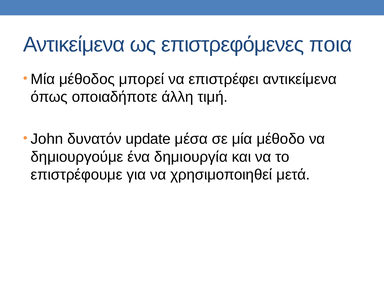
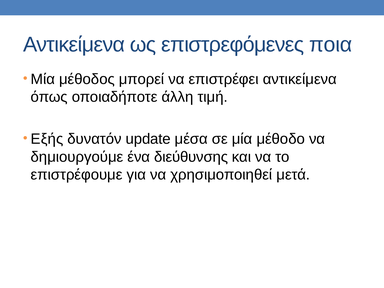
John: John -> Εξής
δημιουργία: δημιουργία -> διεύθυνσης
